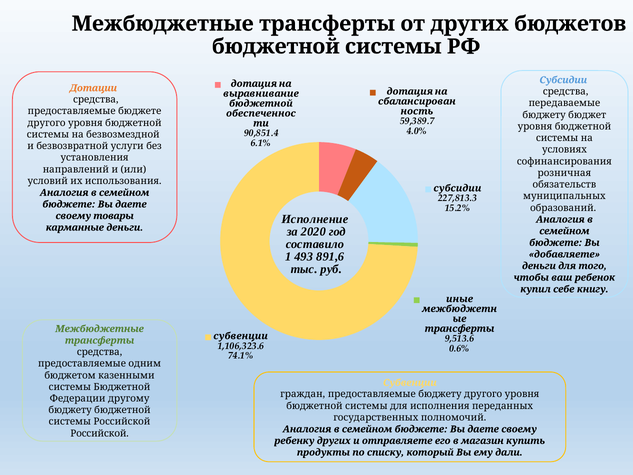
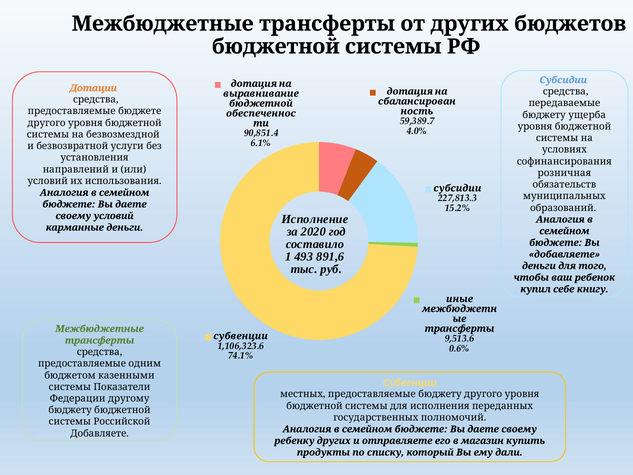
бюджет: бюджет -> ущерба
своему товары: товары -> условий
системы Бюджетной: Бюджетной -> Показатели
граждан: граждан -> местных
Российской at (100, 433): Российской -> Добавляете
